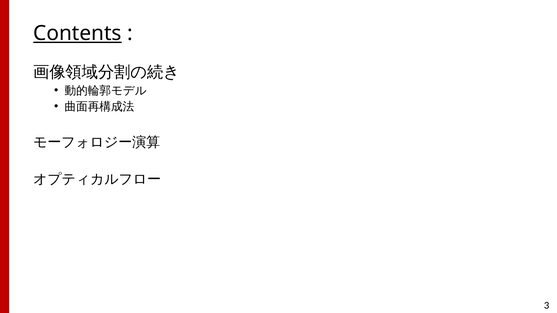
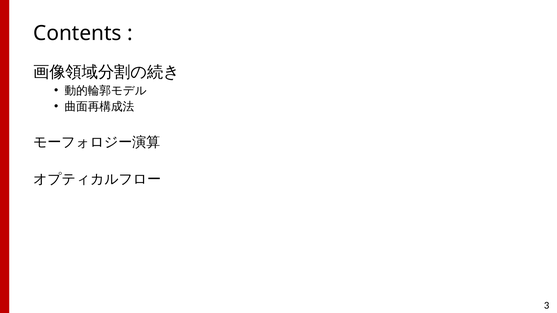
Contents underline: present -> none
